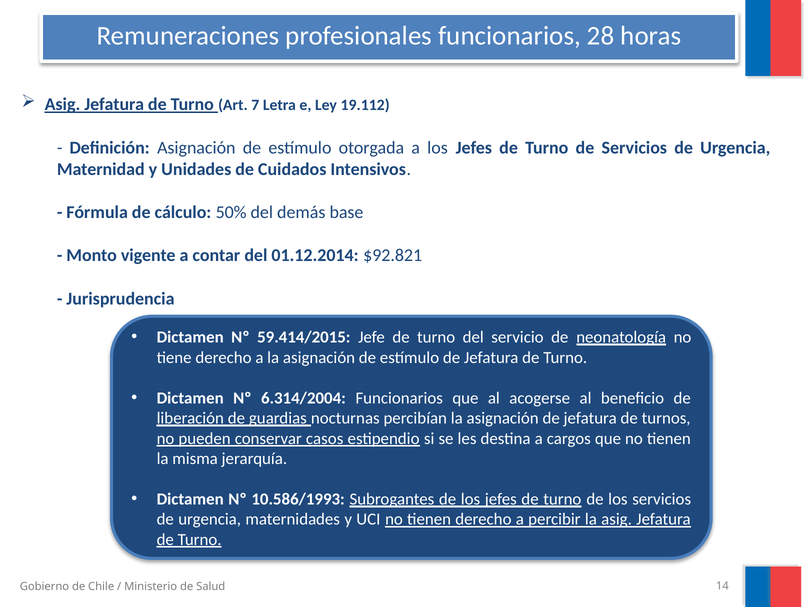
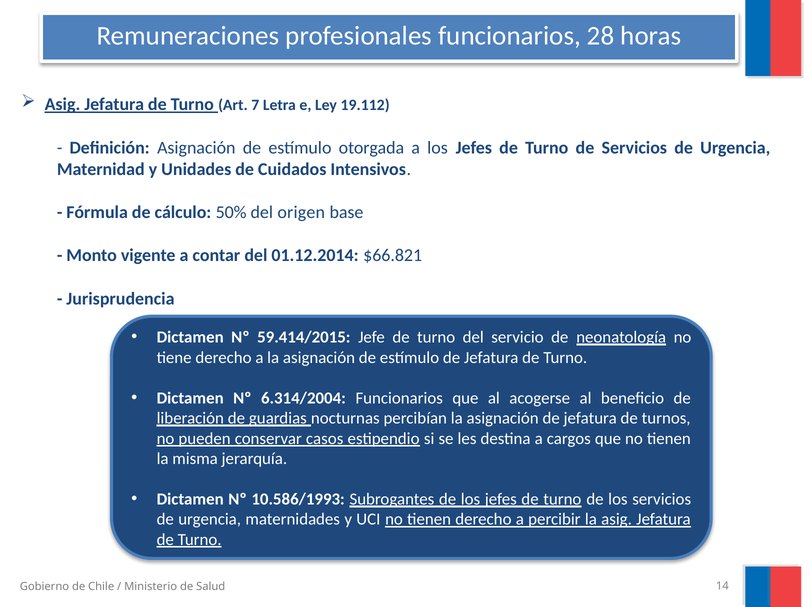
demás: demás -> origen
$92.821: $92.821 -> $66.821
